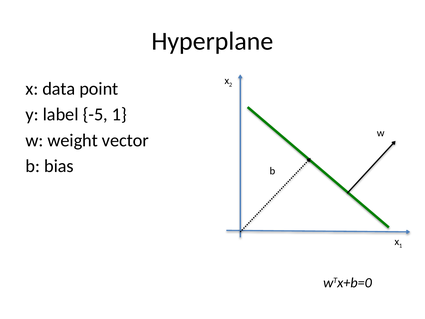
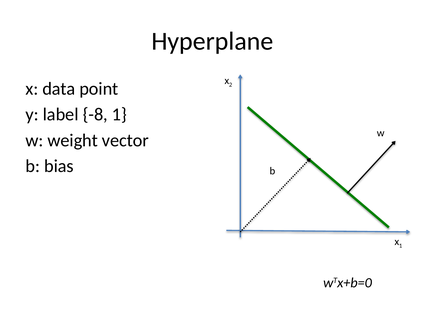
-5: -5 -> -8
